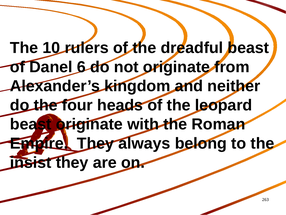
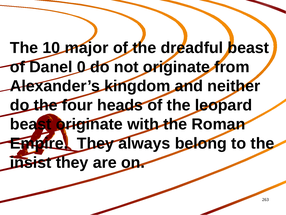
rulers: rulers -> major
6: 6 -> 0
